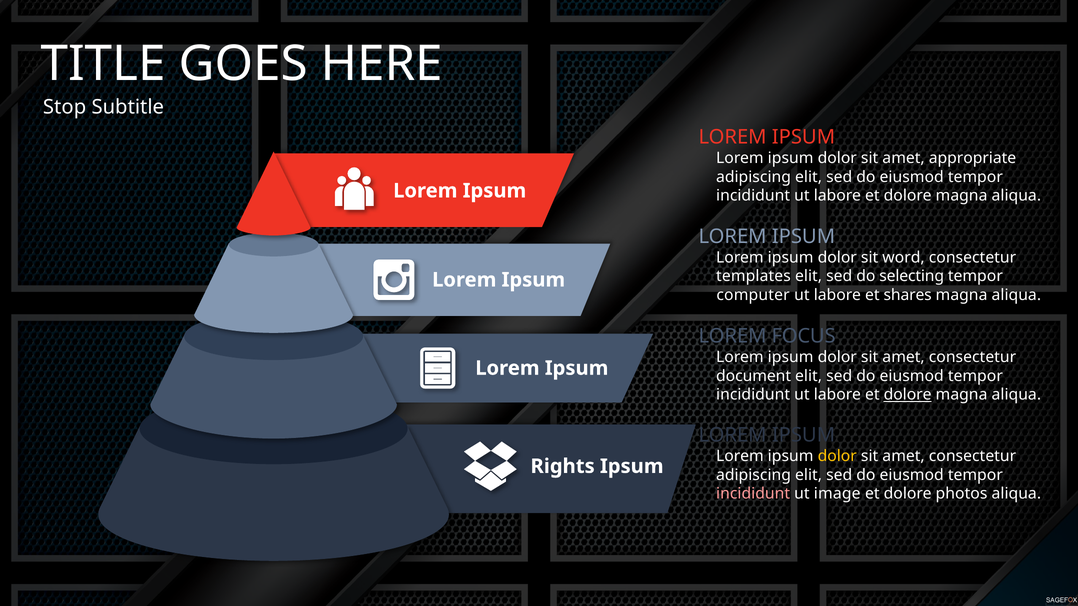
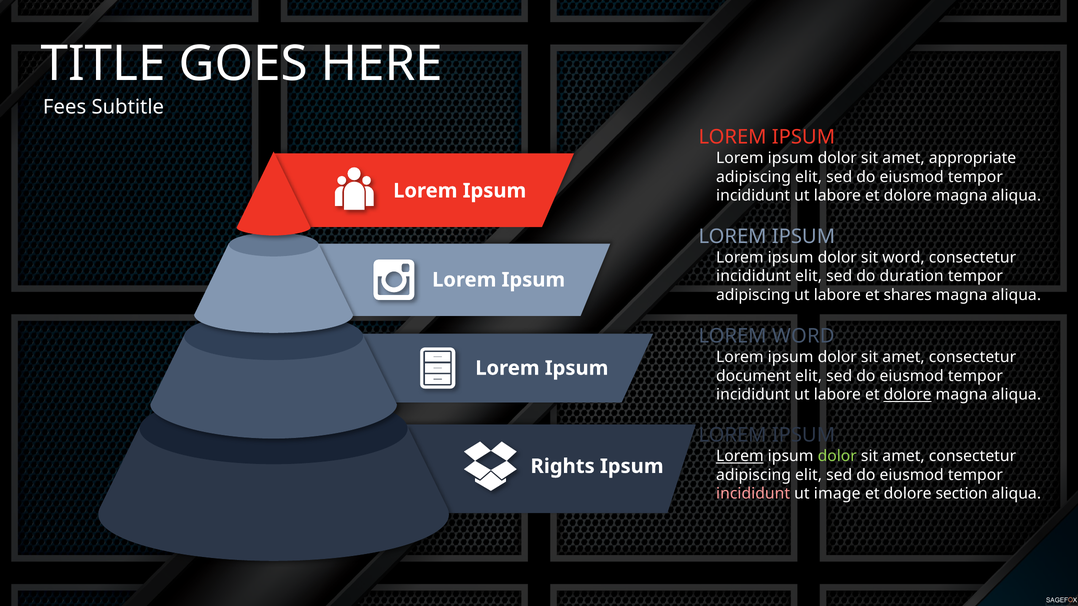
Stop: Stop -> Fees
templates at (753, 276): templates -> incididunt
selecting: selecting -> duration
computer at (753, 295): computer -> adipiscing
LOREM FOCUS: FOCUS -> WORD
Lorem at (740, 456) underline: none -> present
dolor at (837, 456) colour: yellow -> light green
photos: photos -> section
